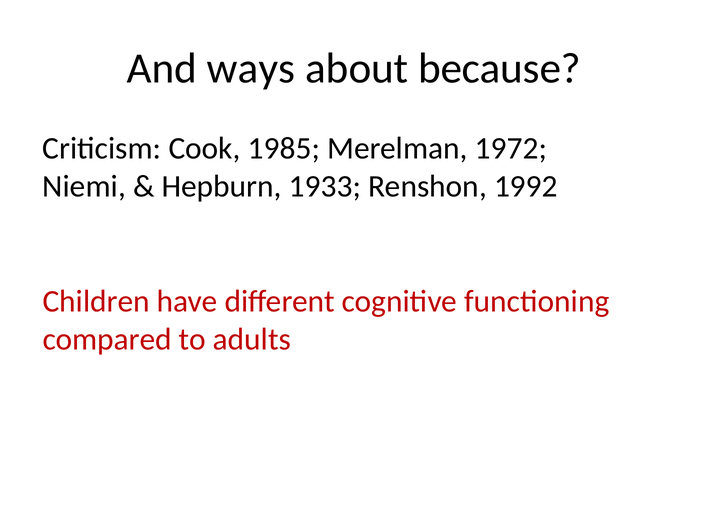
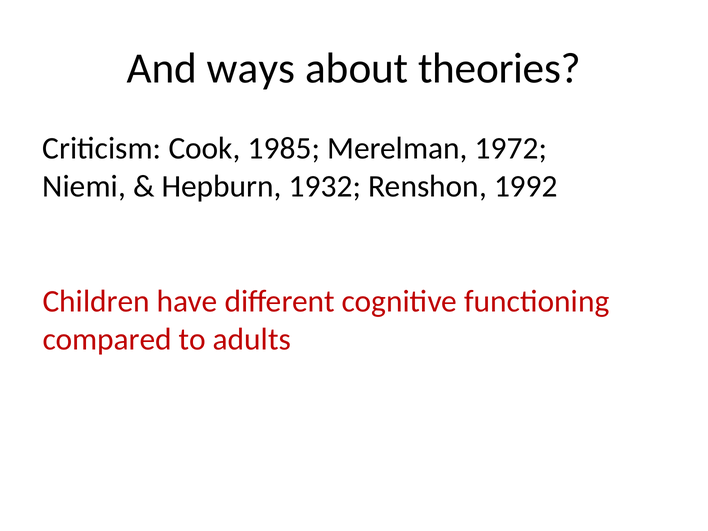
because: because -> theories
1933: 1933 -> 1932
